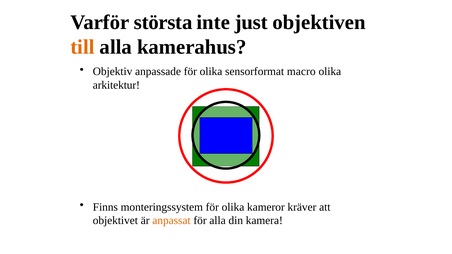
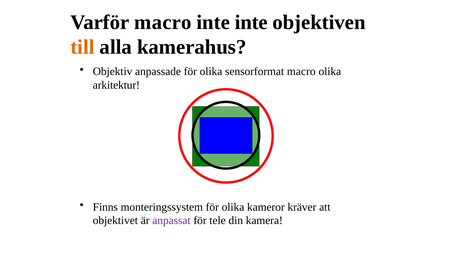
Varför största: största -> macro
inte just: just -> inte
anpassat colour: orange -> purple
för alla: alla -> tele
